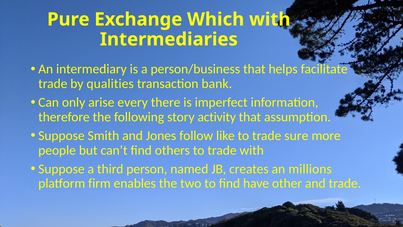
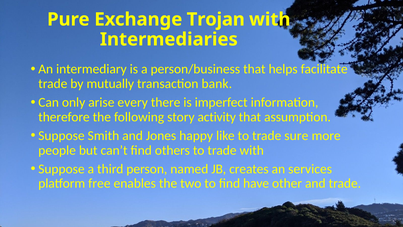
Which: Which -> Trojan
qualities: qualities -> mutually
follow: follow -> happy
millions: millions -> services
firm: firm -> free
